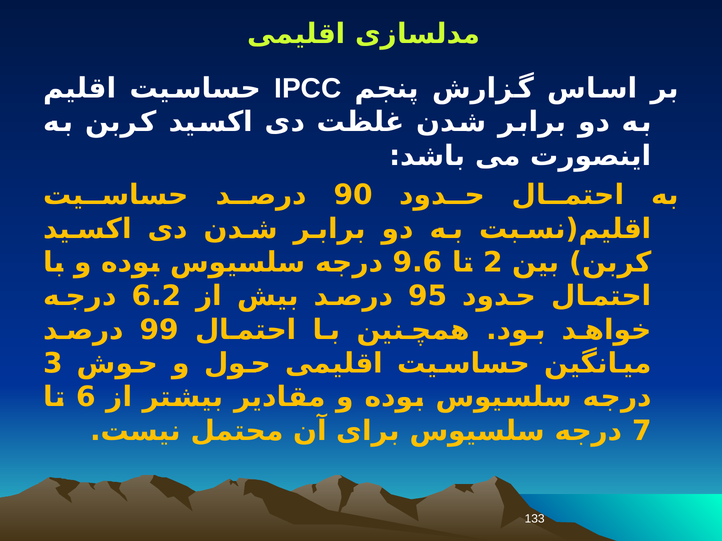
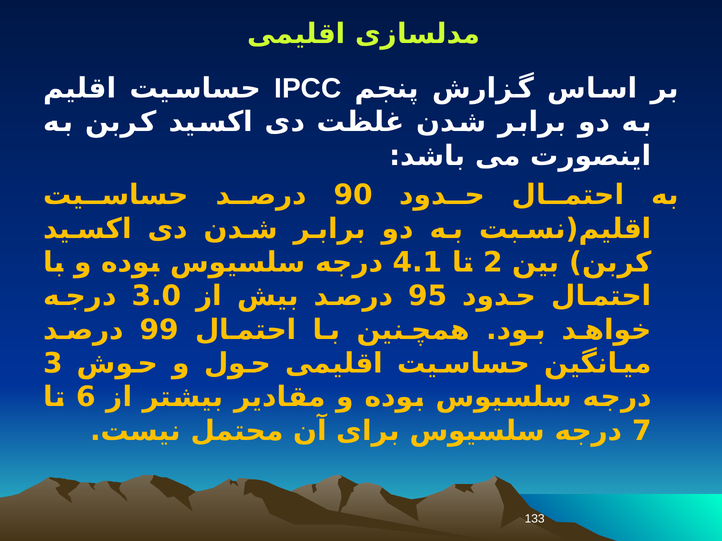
9.6: 9.6 -> 4.1
6.2: 6.2 -> 3.0
